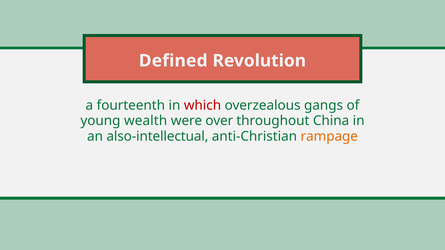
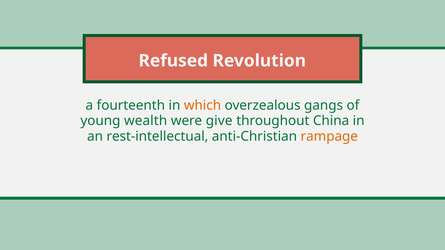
Defined: Defined -> Refused
which colour: red -> orange
over: over -> give
also-intellectual: also-intellectual -> rest-intellectual
